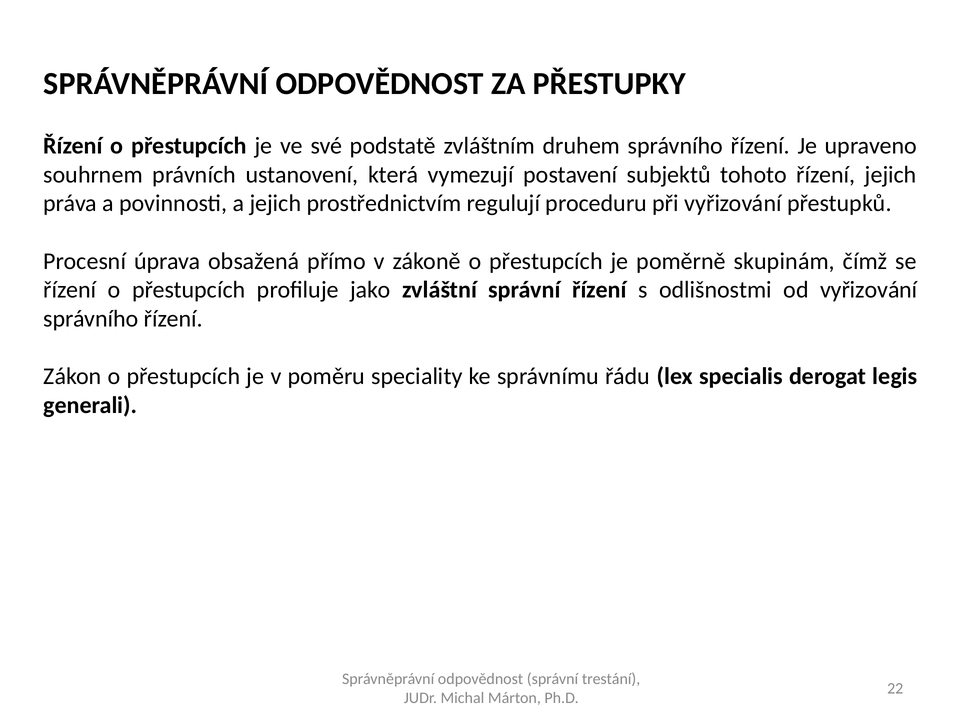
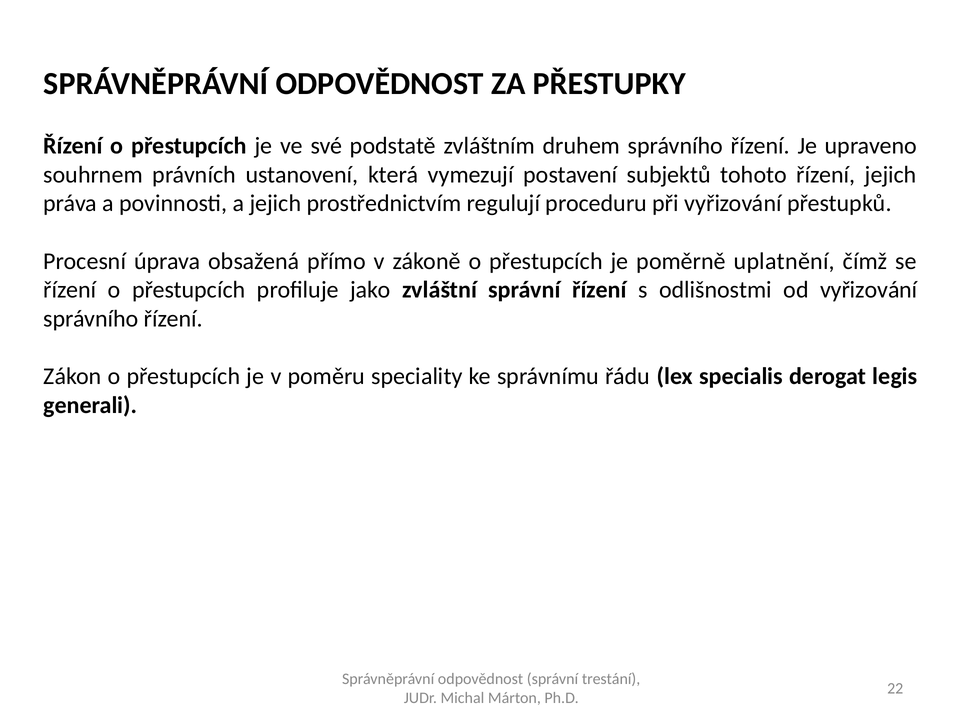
skupinám: skupinám -> uplatnění
